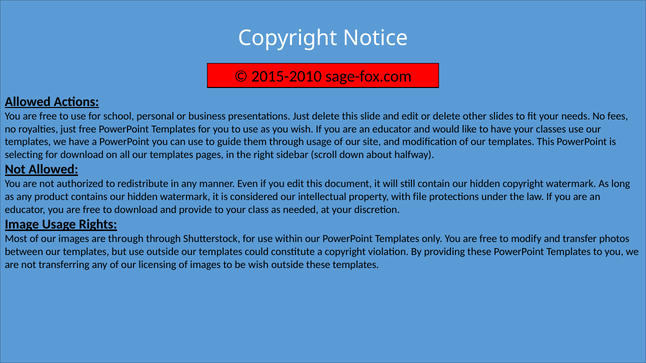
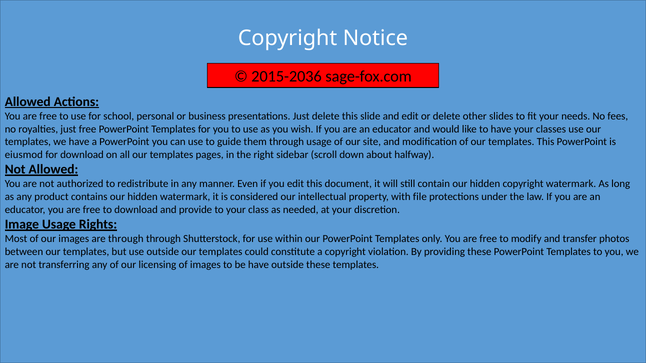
2015-2010: 2015-2010 -> 2015-2036
selecting: selecting -> eiusmod
be wish: wish -> have
